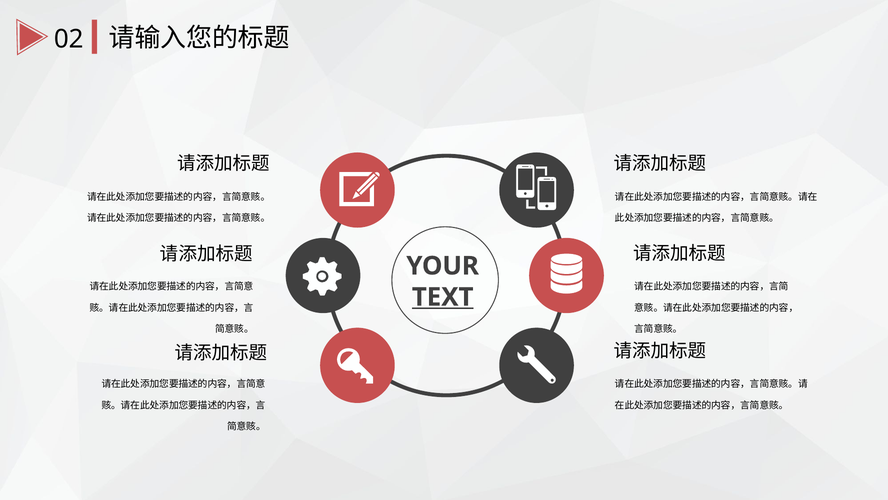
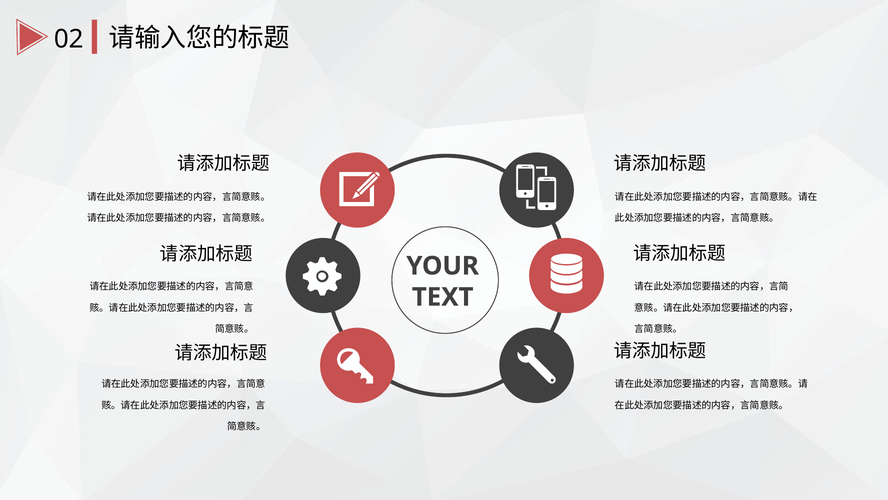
TEXT underline: present -> none
